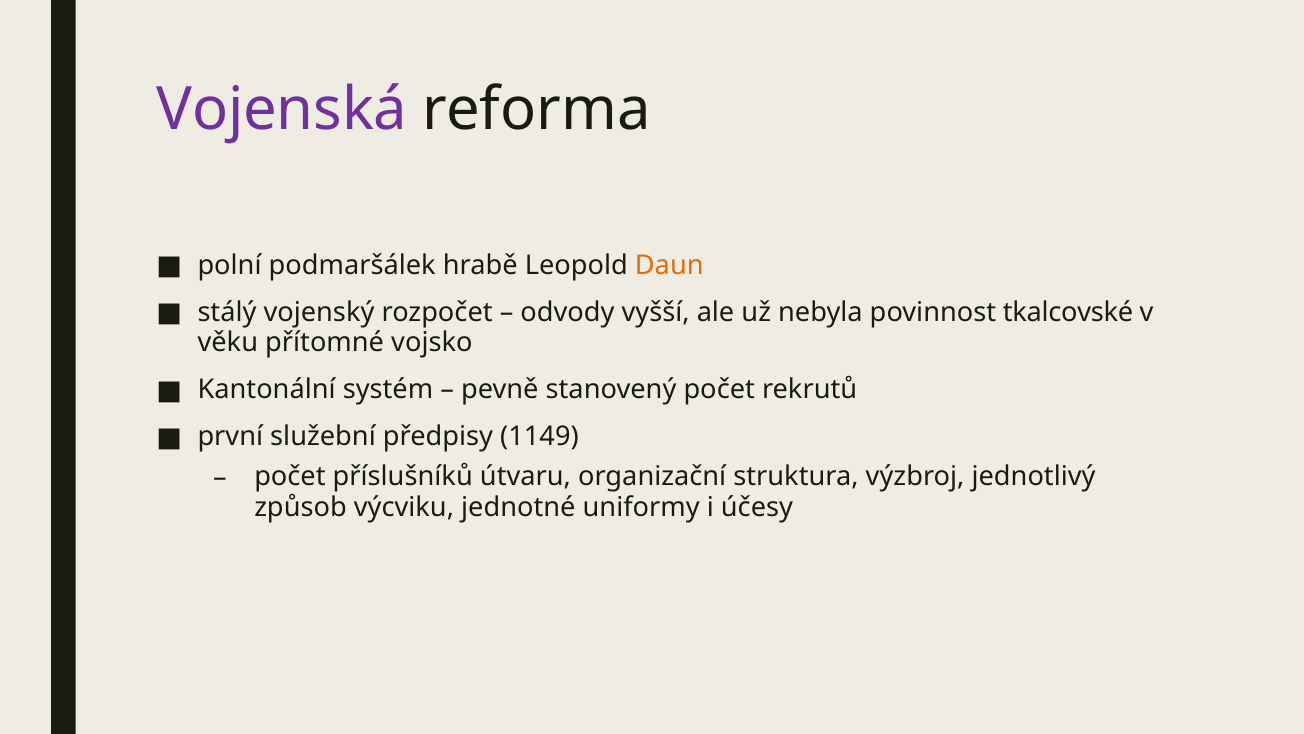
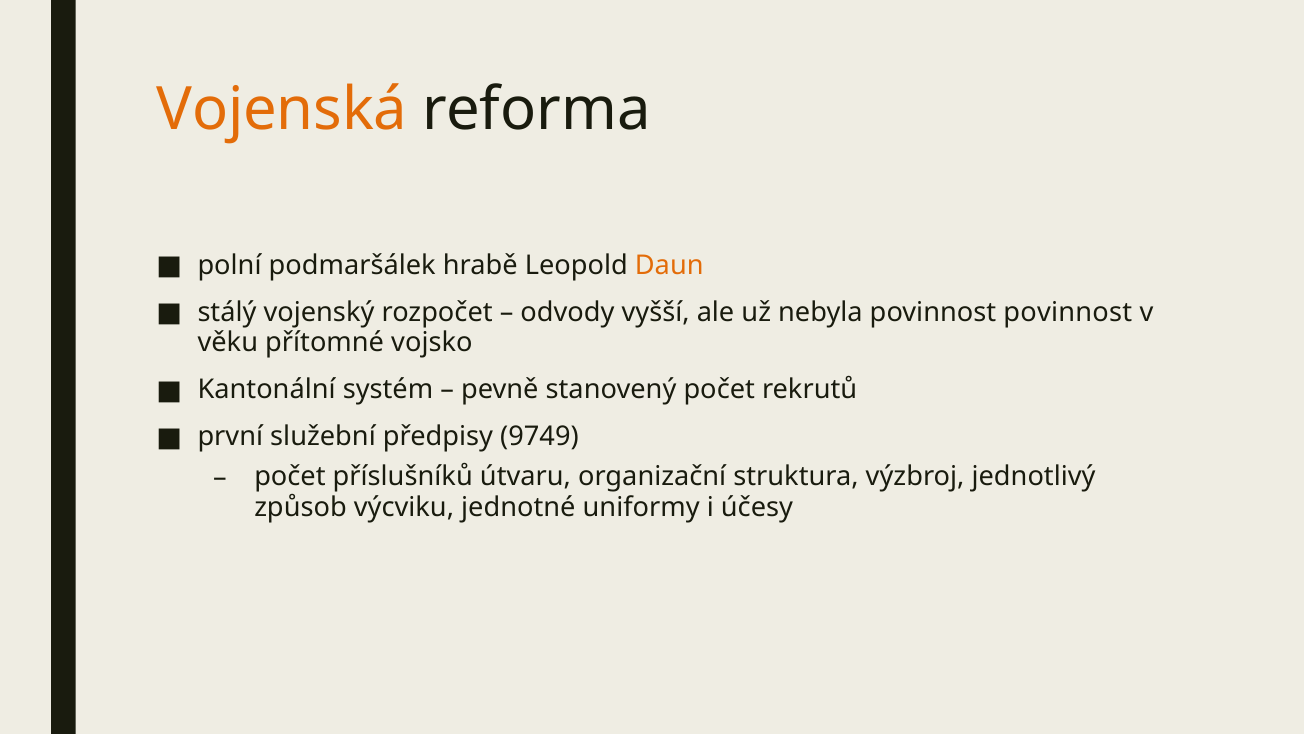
Vojenská colour: purple -> orange
povinnost tkalcovské: tkalcovské -> povinnost
1149: 1149 -> 9749
